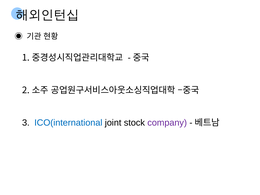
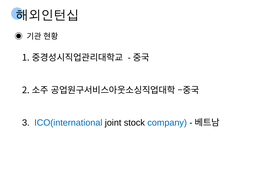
company colour: purple -> blue
